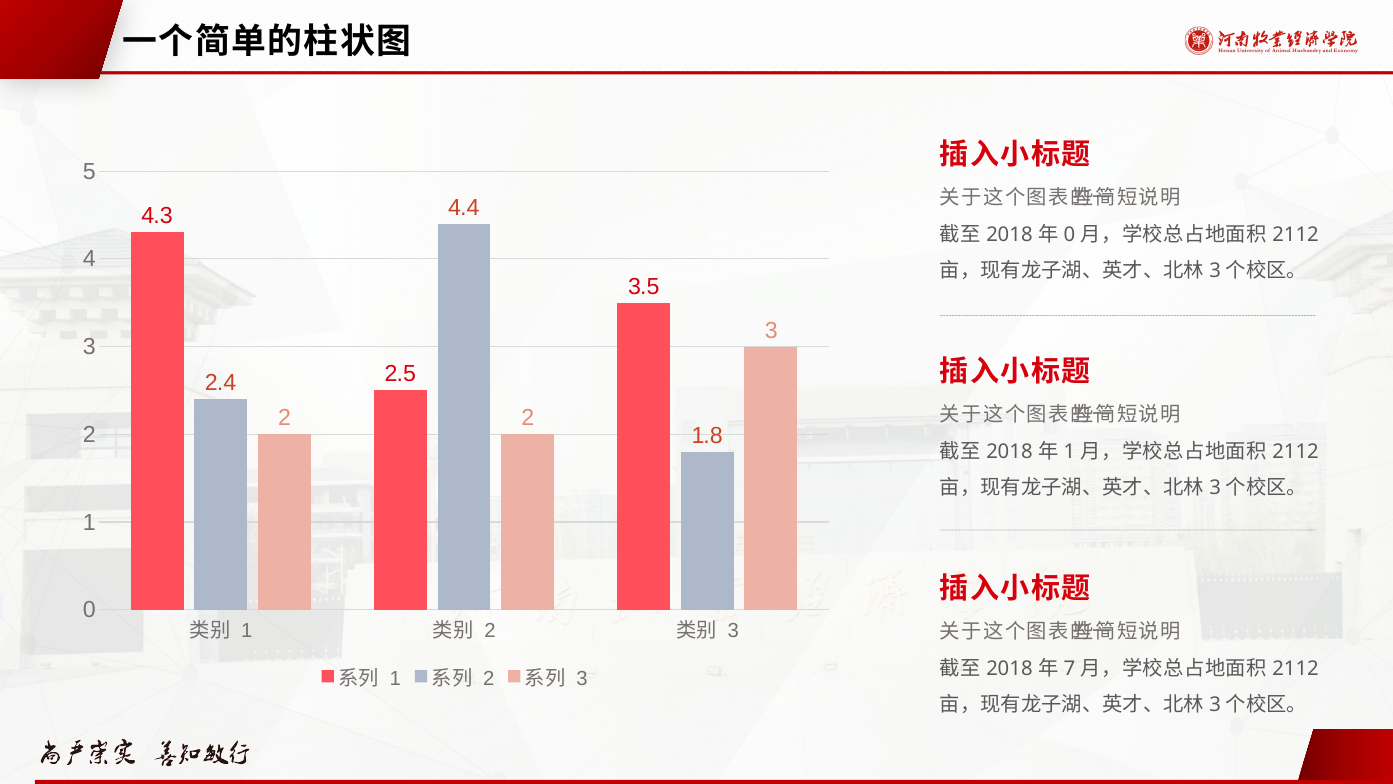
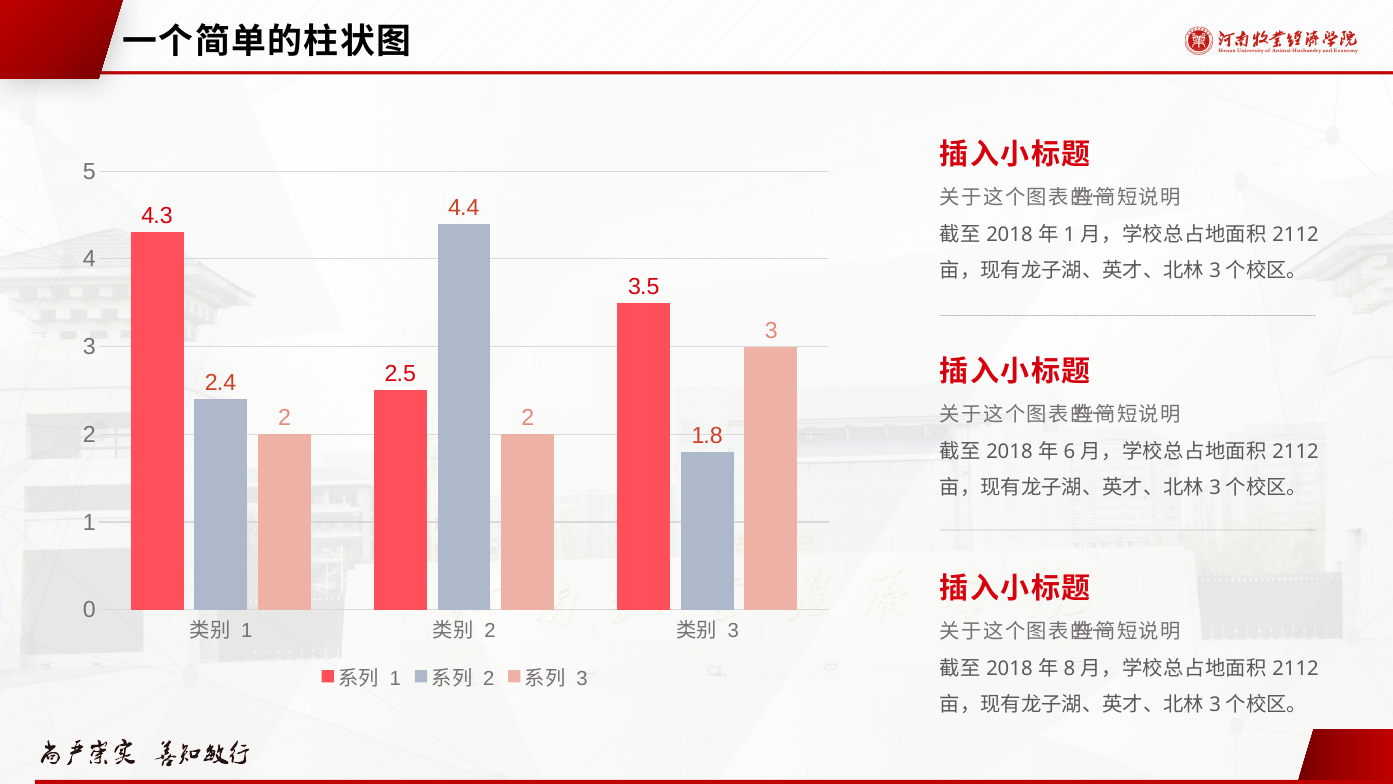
0 at (1070, 234): 0 -> 1
1 at (1070, 451): 1 -> 6
7: 7 -> 8
